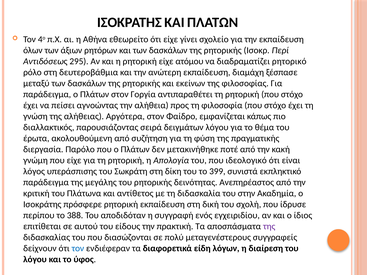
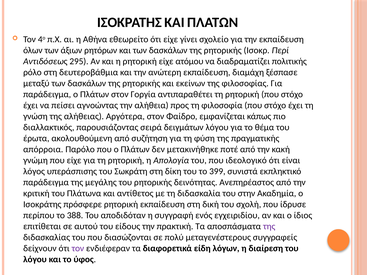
ρητορικό: ρητορικό -> πολιτικής
διεργασία: διεργασία -> απόρροια
τον at (78, 249) colour: blue -> purple
